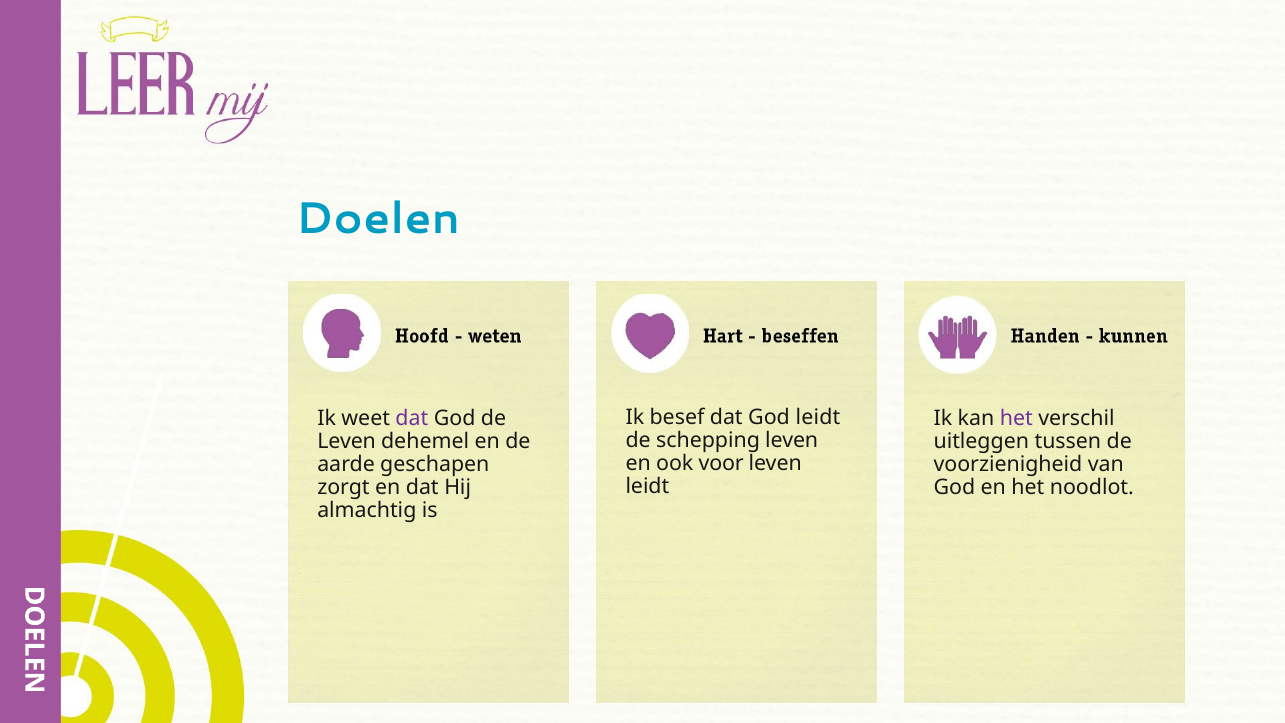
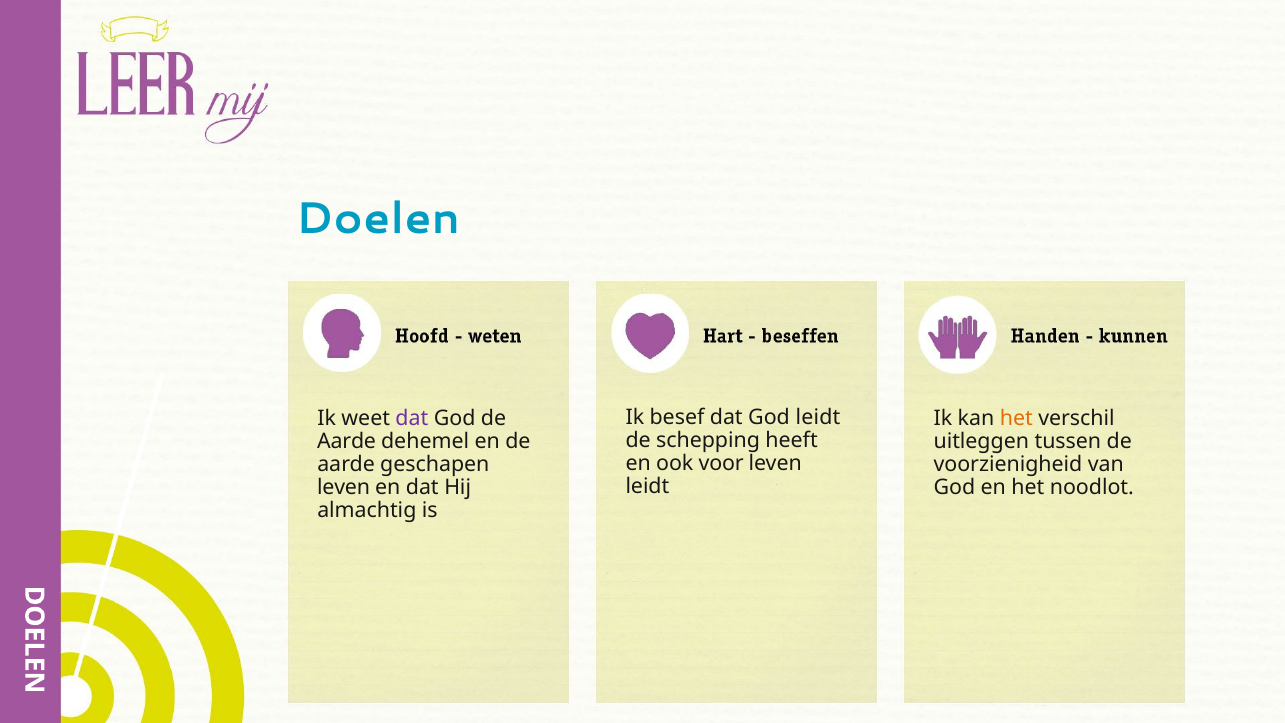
het at (1016, 418) colour: purple -> orange
schepping leven: leven -> heeft
Leven at (347, 441): Leven -> Aarde
zorgt at (344, 487): zorgt -> leven
